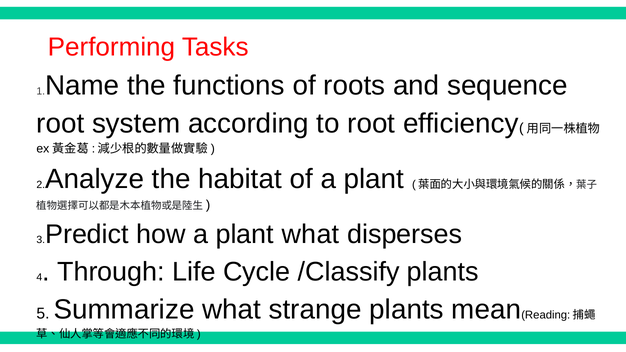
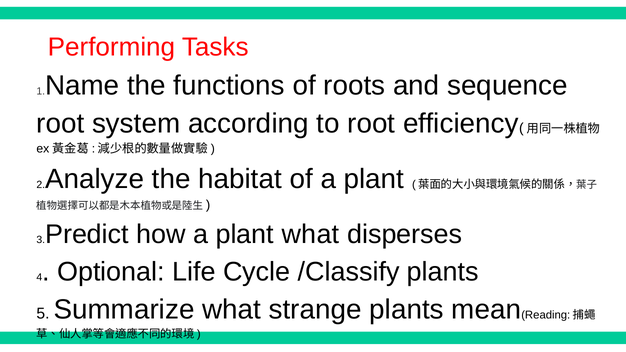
Through: Through -> Optional
